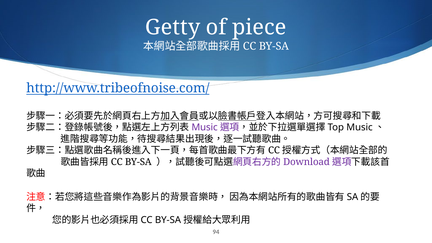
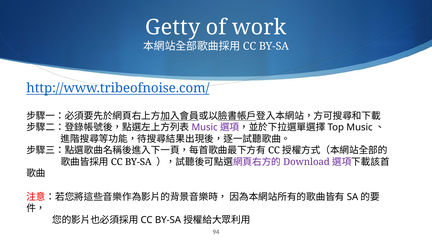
piece: piece -> work
